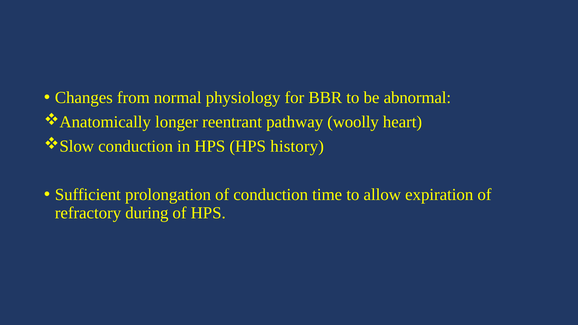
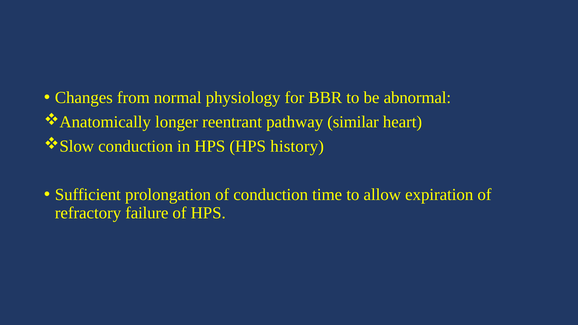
woolly: woolly -> similar
during: during -> failure
